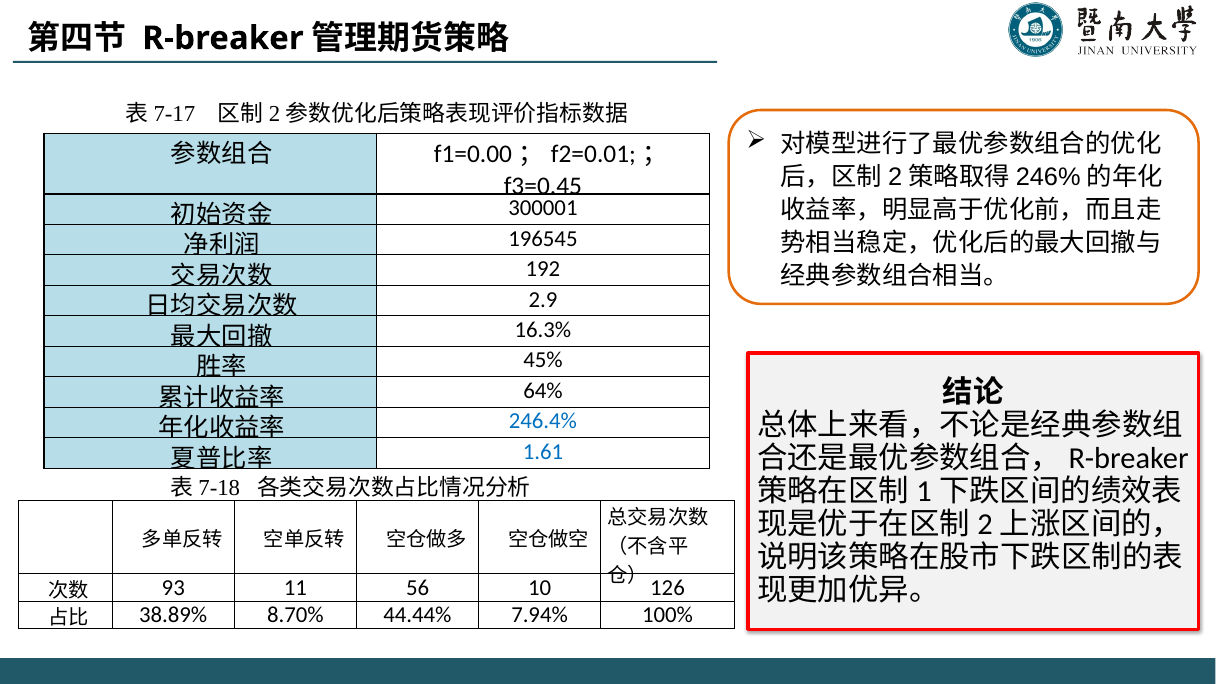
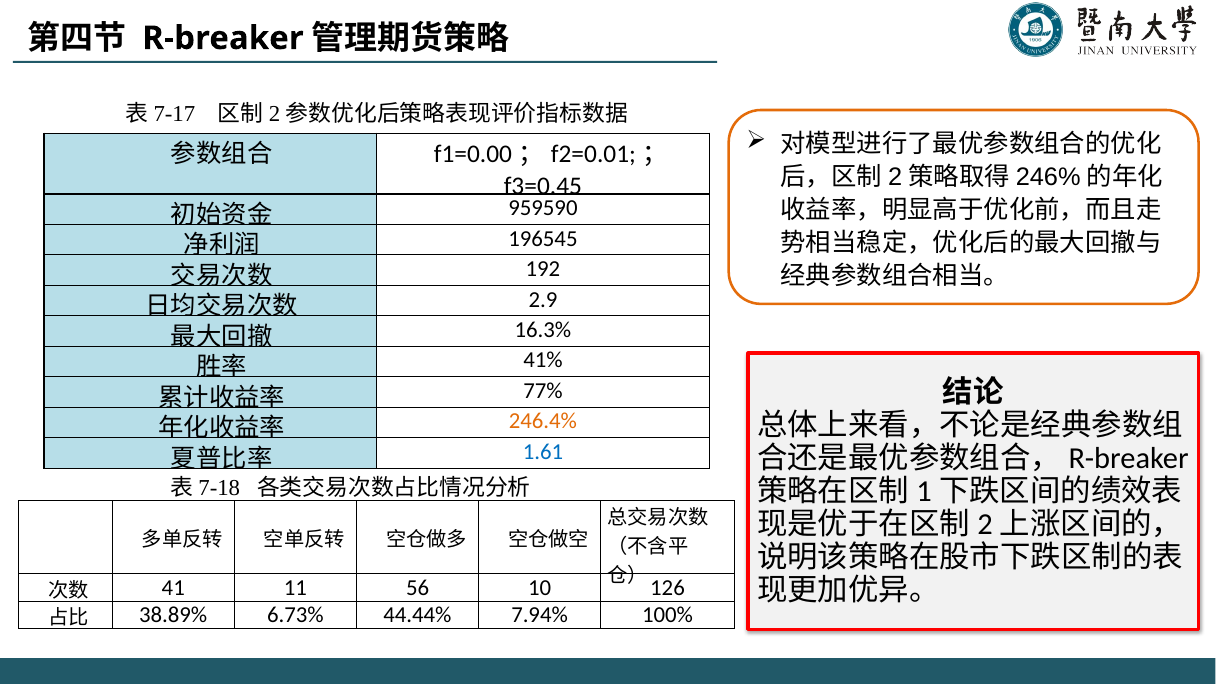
300001: 300001 -> 959590
45%: 45% -> 41%
64%: 64% -> 77%
246.4% colour: blue -> orange
93: 93 -> 41
8.70%: 8.70% -> 6.73%
